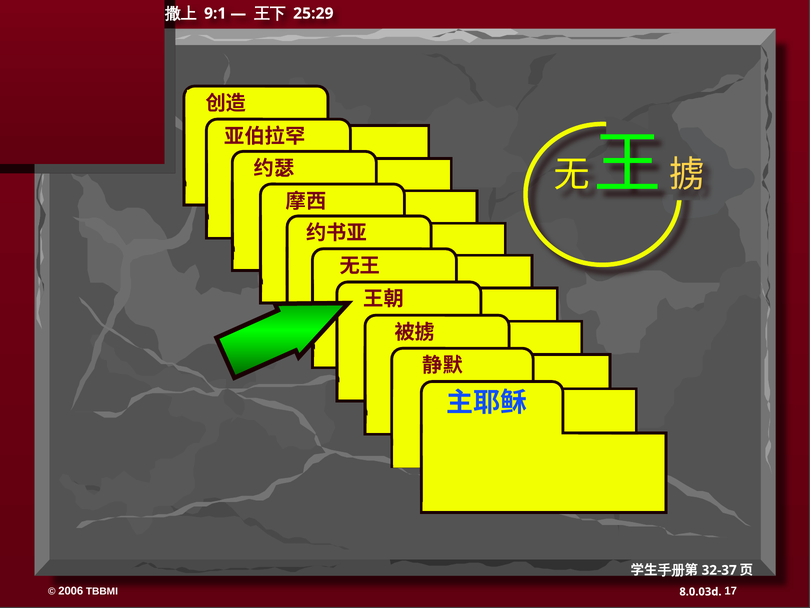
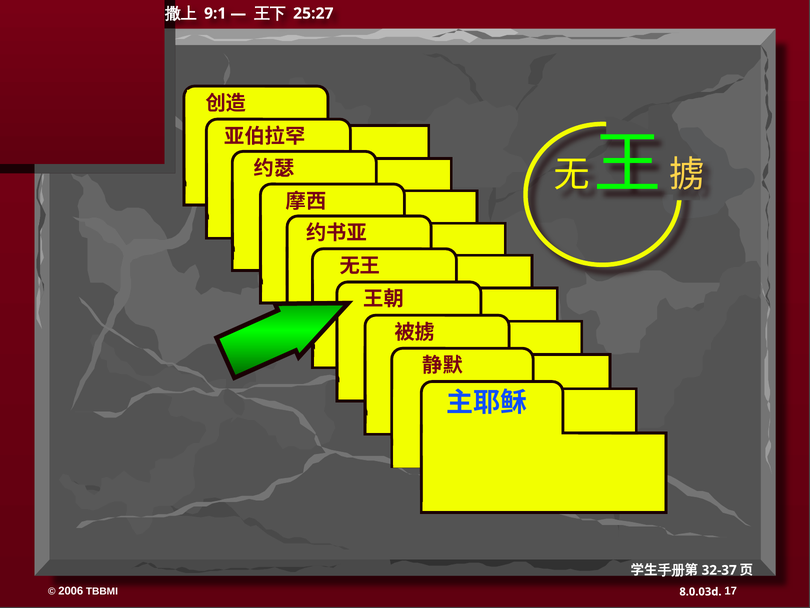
25:29: 25:29 -> 25:27
